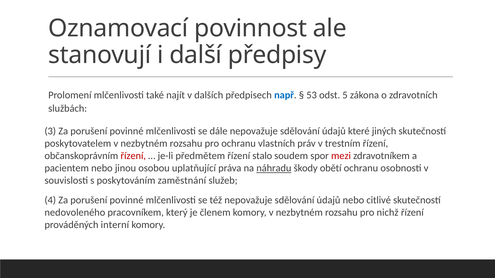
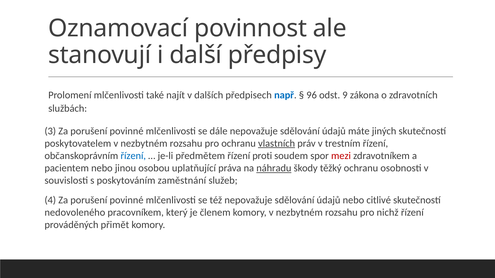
53: 53 -> 96
5: 5 -> 9
které: které -> máte
vlastních underline: none -> present
řízení at (133, 156) colour: red -> blue
stalo: stalo -> proti
obětí: obětí -> těžký
interní: interní -> přimět
